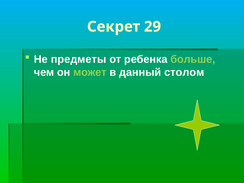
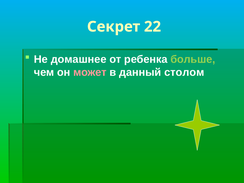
29: 29 -> 22
предметы: предметы -> домашнее
может colour: light green -> pink
